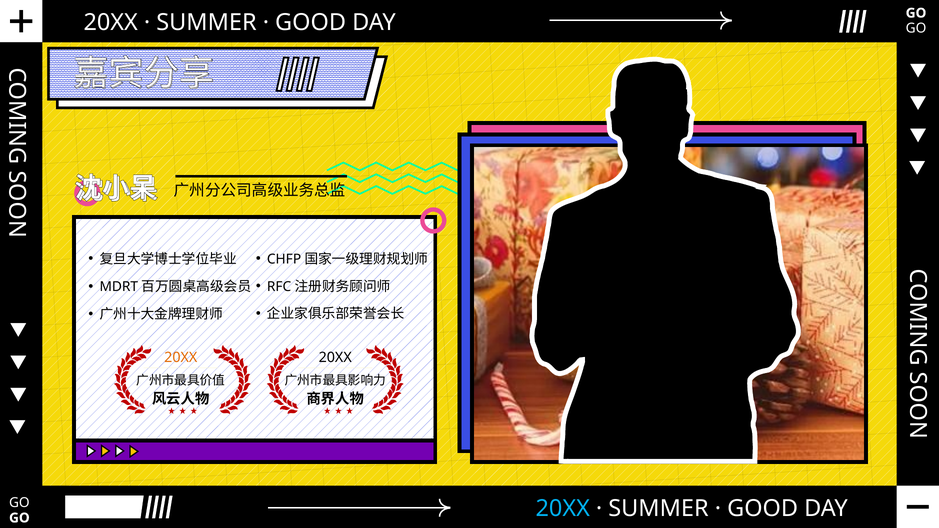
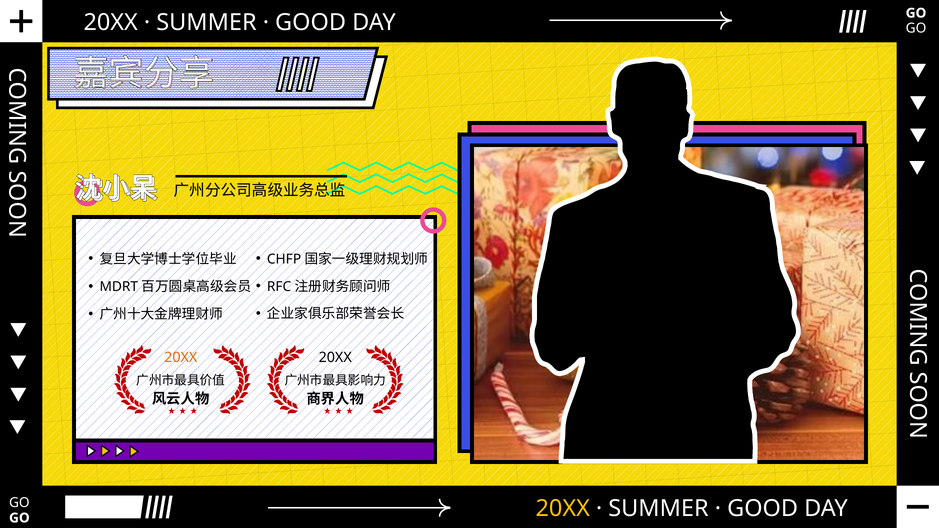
20XX at (563, 509) colour: light blue -> yellow
